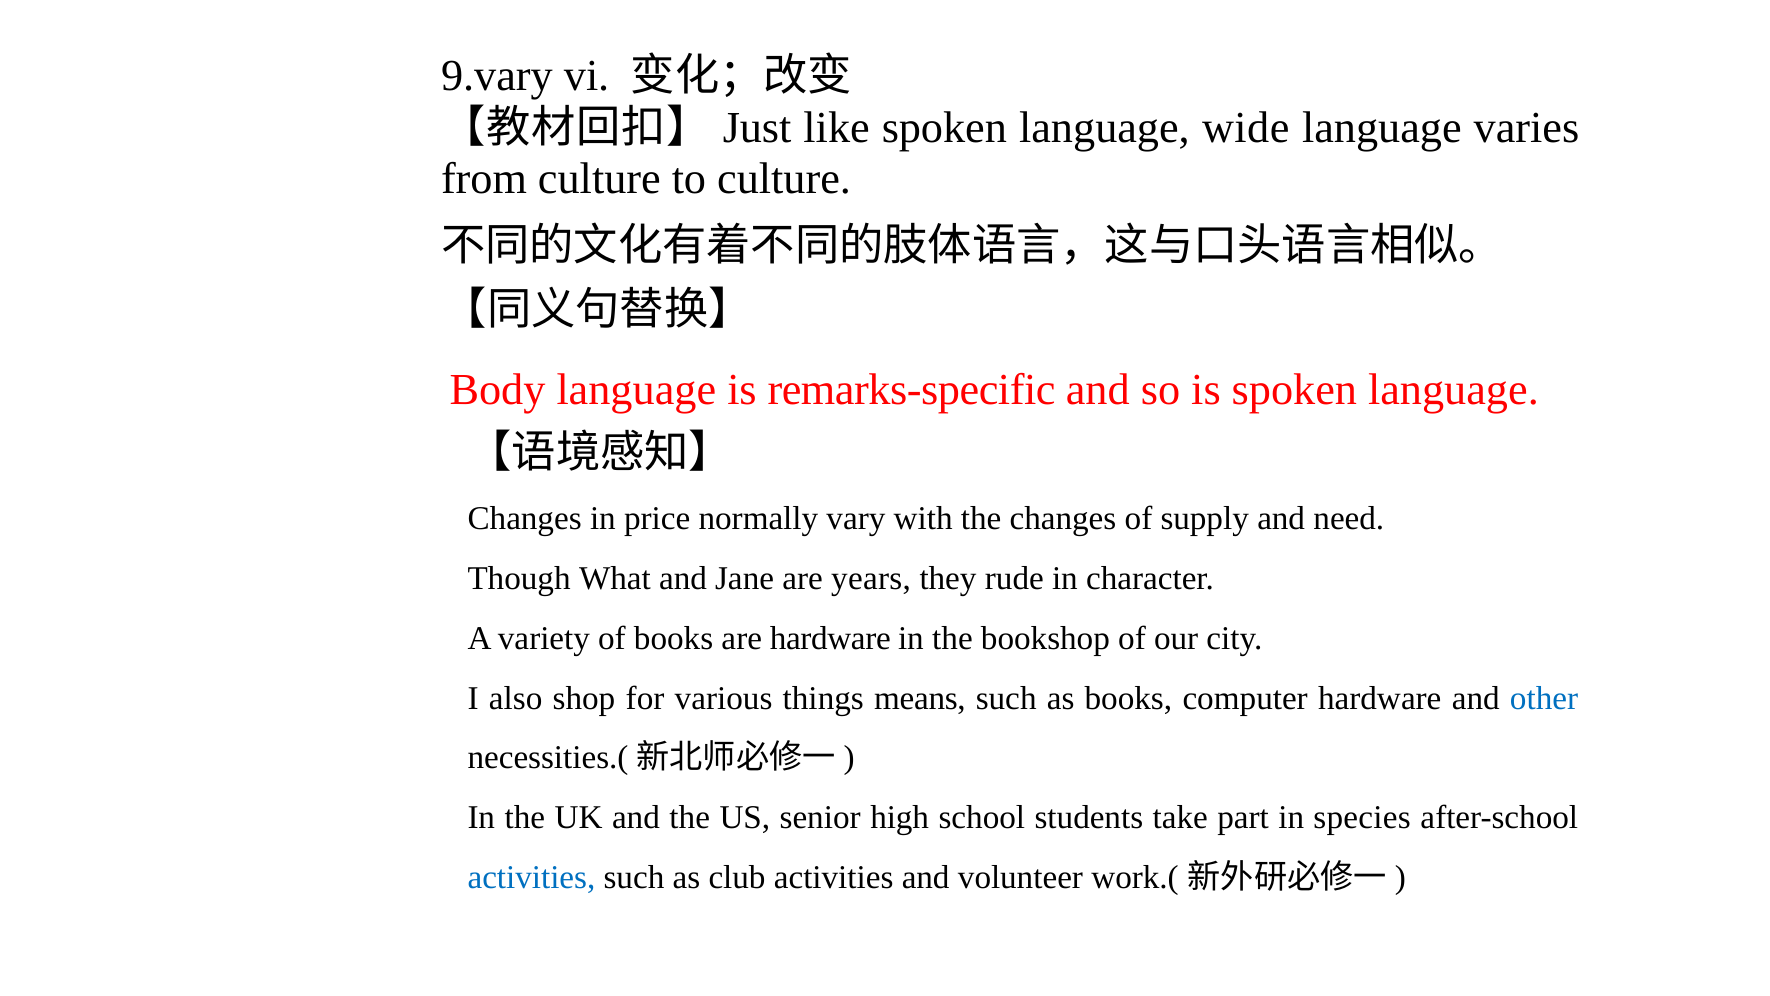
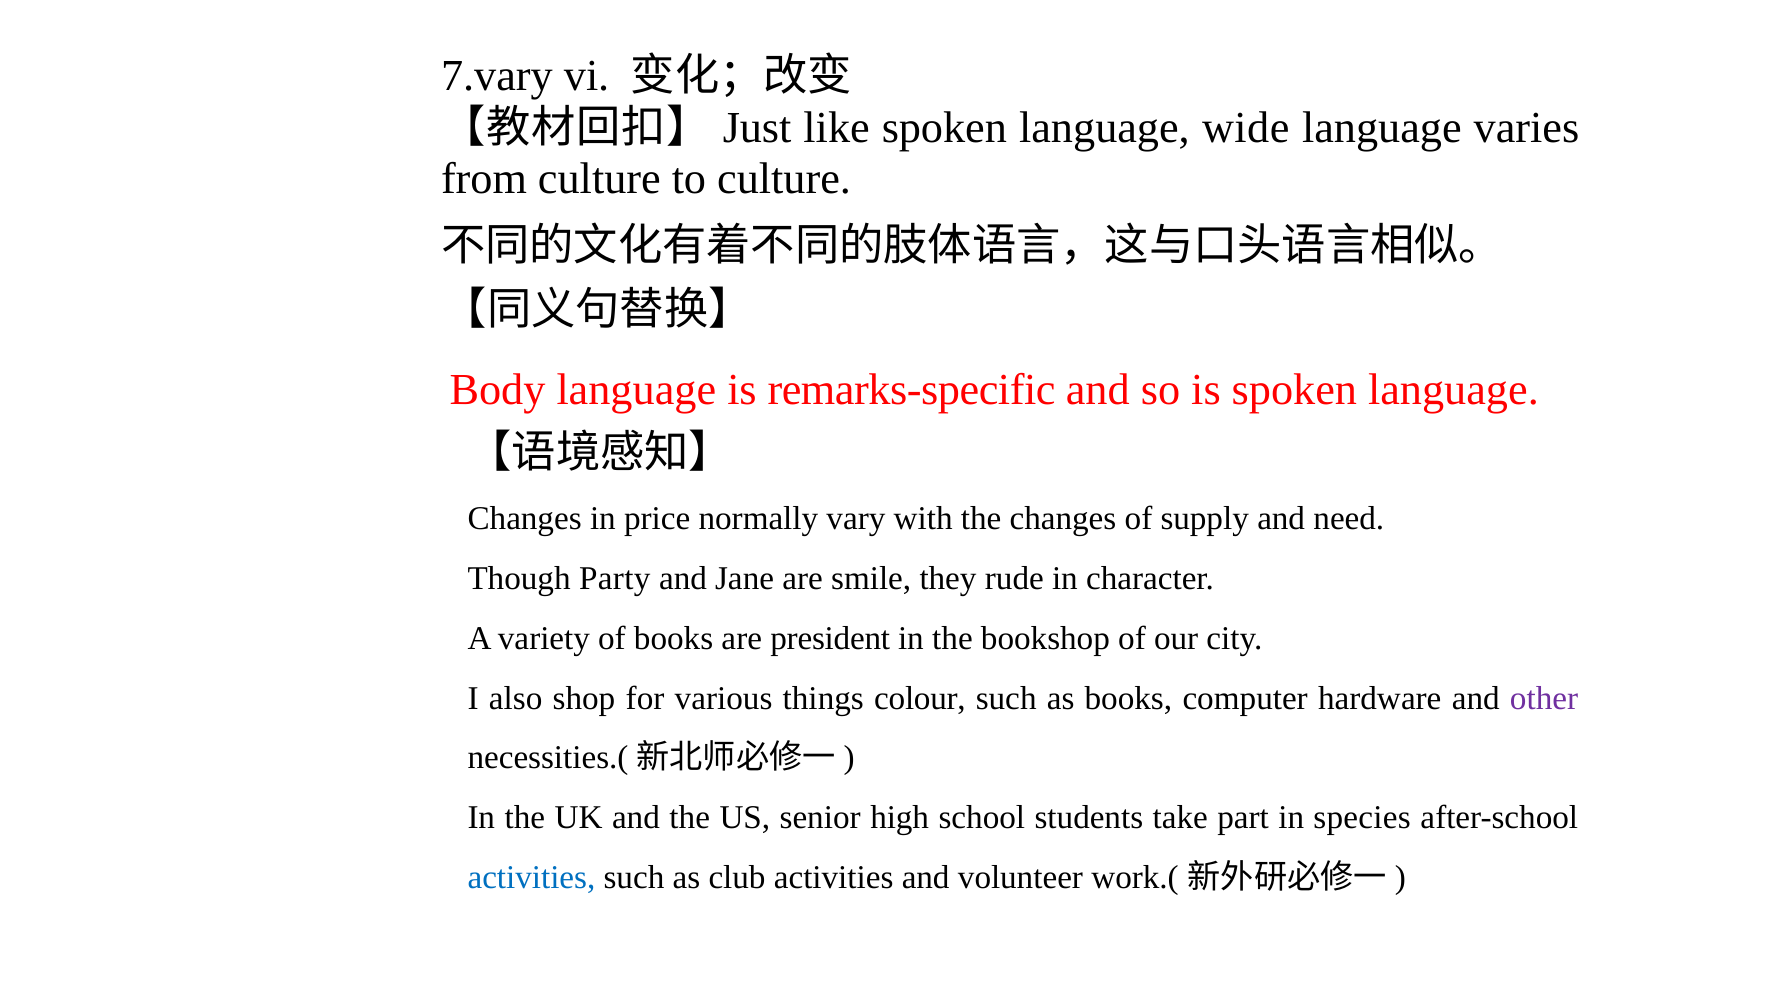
9.vary: 9.vary -> 7.vary
What: What -> Party
years: years -> smile
are hardware: hardware -> president
means: means -> colour
other colour: blue -> purple
